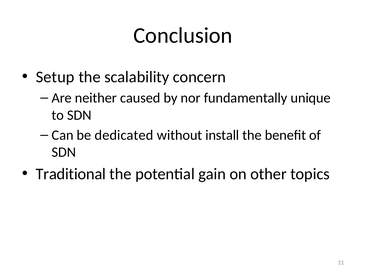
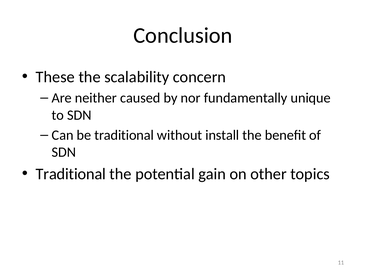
Setup: Setup -> These
be dedicated: dedicated -> traditional
